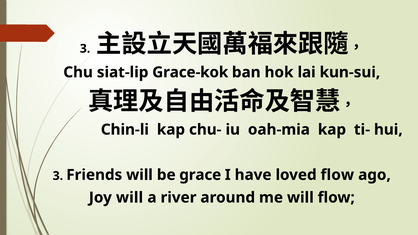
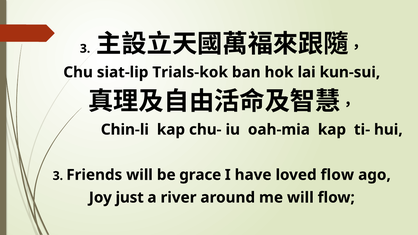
Grace-kok: Grace-kok -> Trials-kok
Joy will: will -> just
